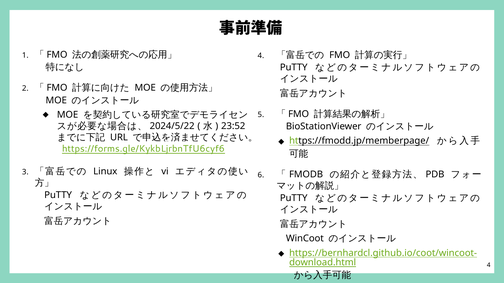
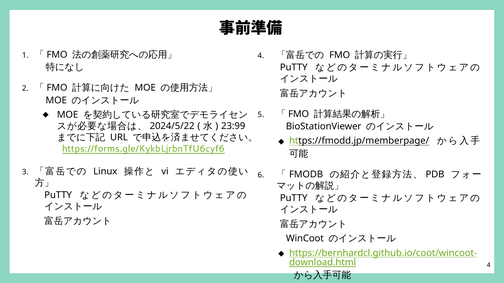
23:52: 23:52 -> 23:99
